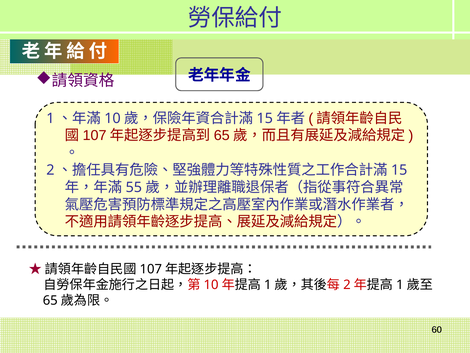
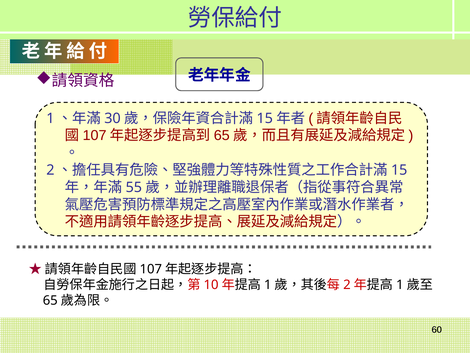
10 at (113, 118): 10 -> 30
